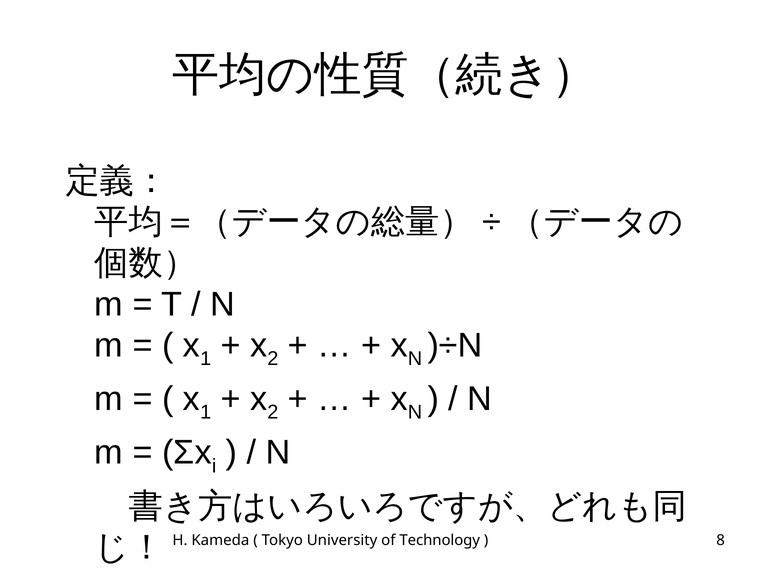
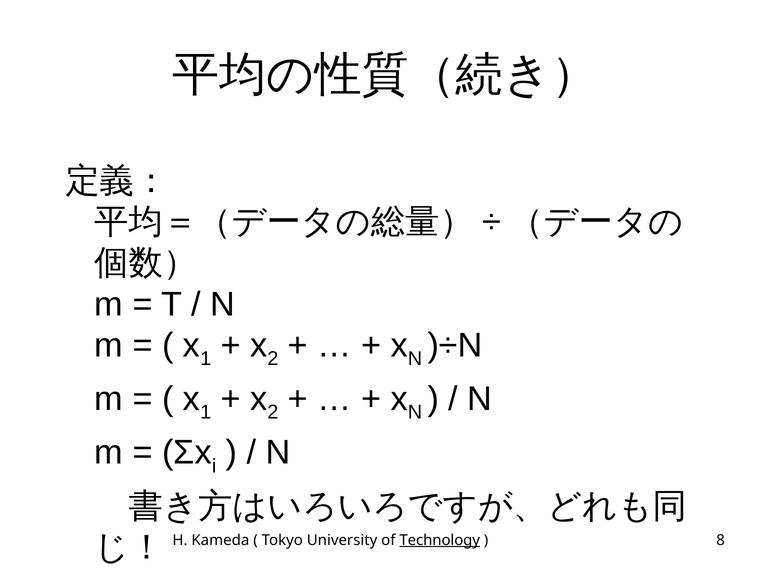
Technology underline: none -> present
